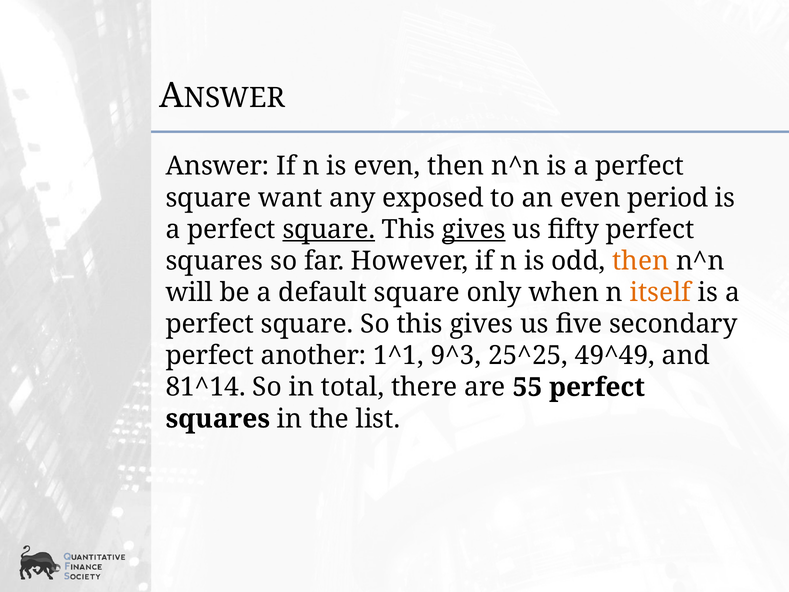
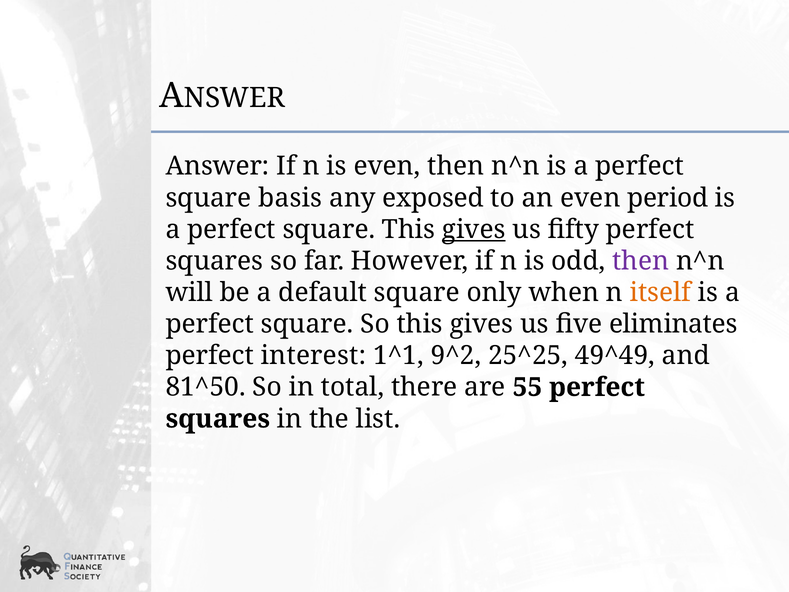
want: want -> basis
square at (329, 229) underline: present -> none
then at (641, 261) colour: orange -> purple
secondary: secondary -> eliminates
another: another -> interest
9^3: 9^3 -> 9^2
81^14: 81^14 -> 81^50
